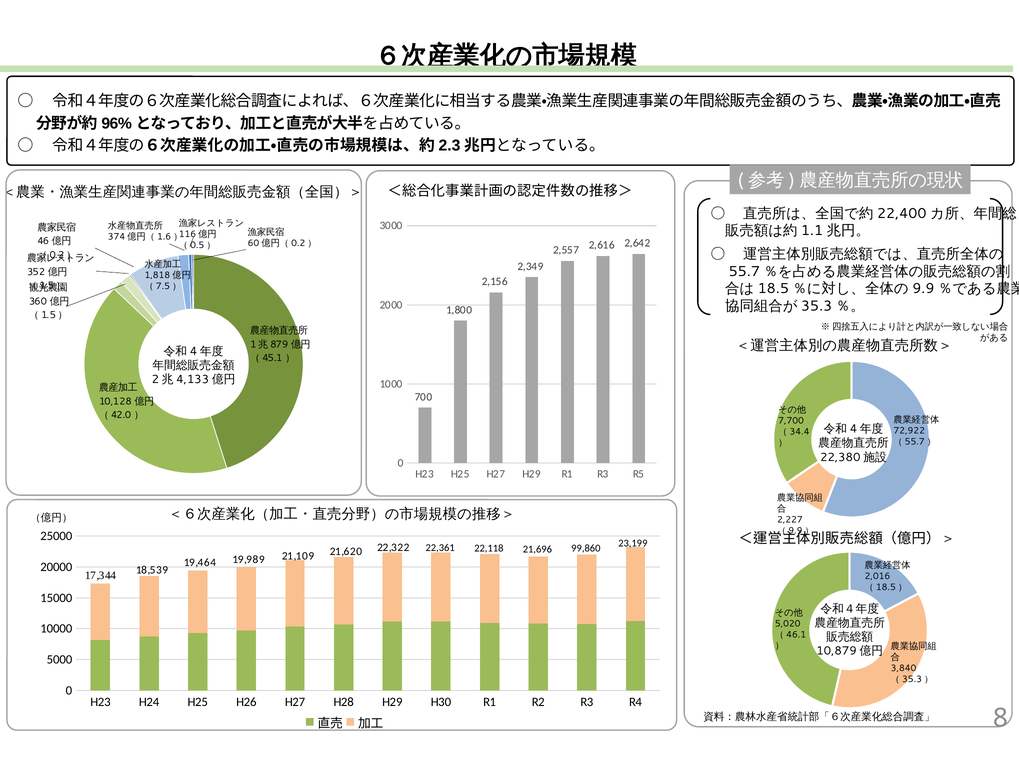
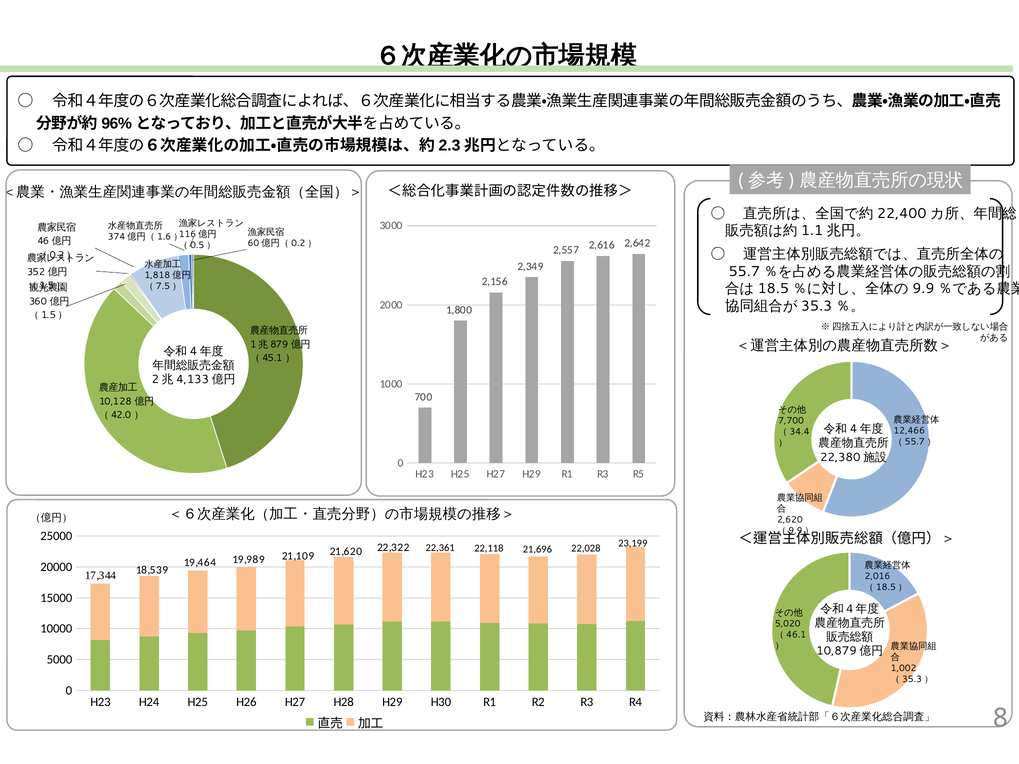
72,922: 72,922 -> 12,466
2,227: 2,227 -> 2,620
99,860: 99,860 -> 22,028
3,840: 3,840 -> 1,002
